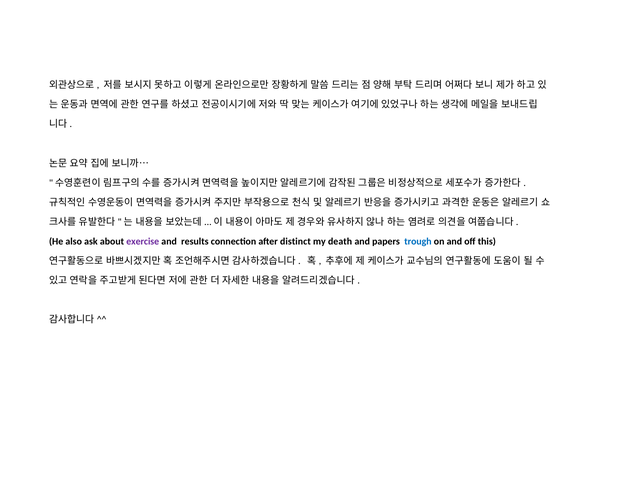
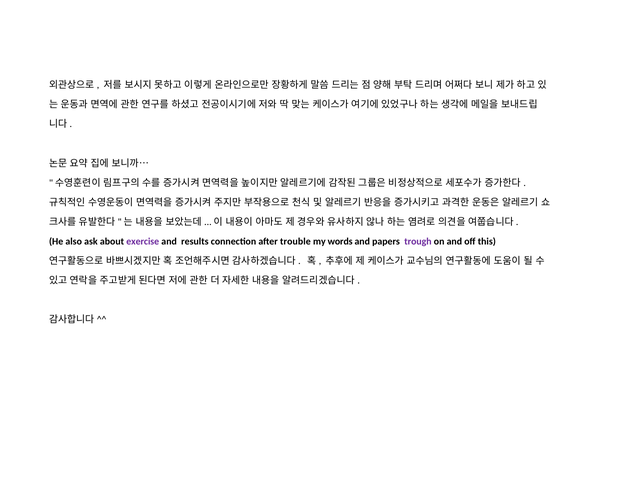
distinct: distinct -> trouble
death: death -> words
trough colour: blue -> purple
